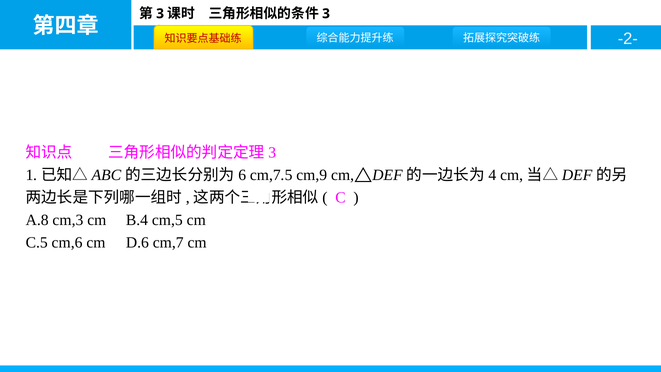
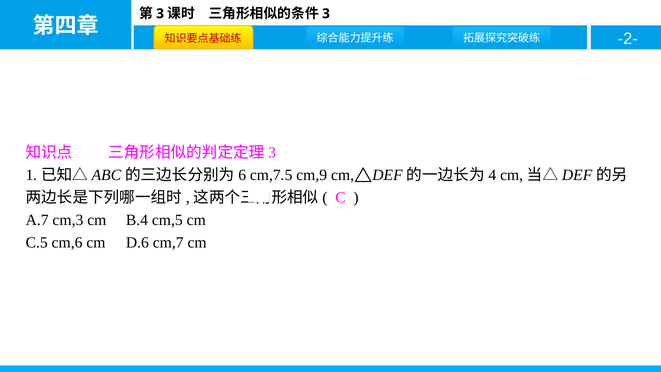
A.8: A.8 -> A.7
